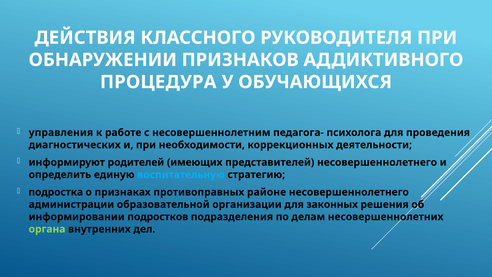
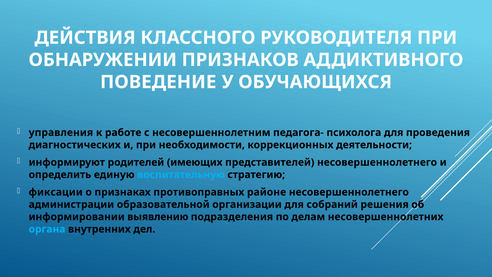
ПРОЦЕДУРА: ПРОЦЕДУРА -> ПОВЕДЕНИЕ
подростка: подростка -> фиксации
законных: законных -> собраний
подростков: подростков -> выявлению
органа colour: light green -> light blue
